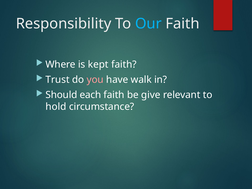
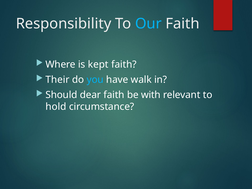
Trust: Trust -> Their
you colour: pink -> light blue
each: each -> dear
give: give -> with
